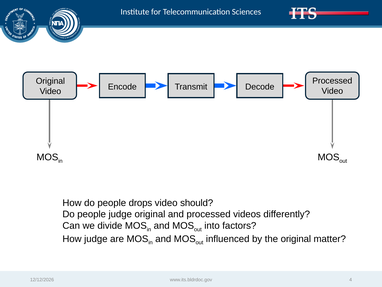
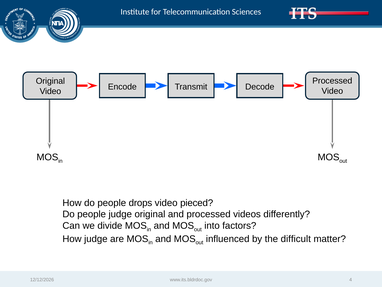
should: should -> pieced
the original: original -> difficult
